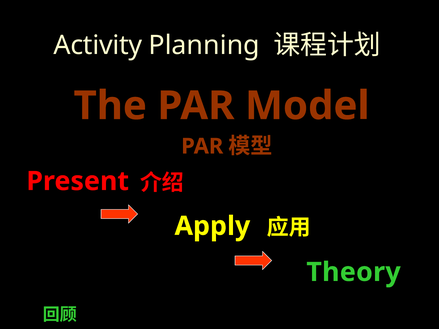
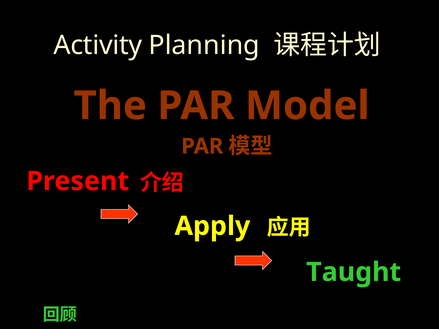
Theory: Theory -> Taught
